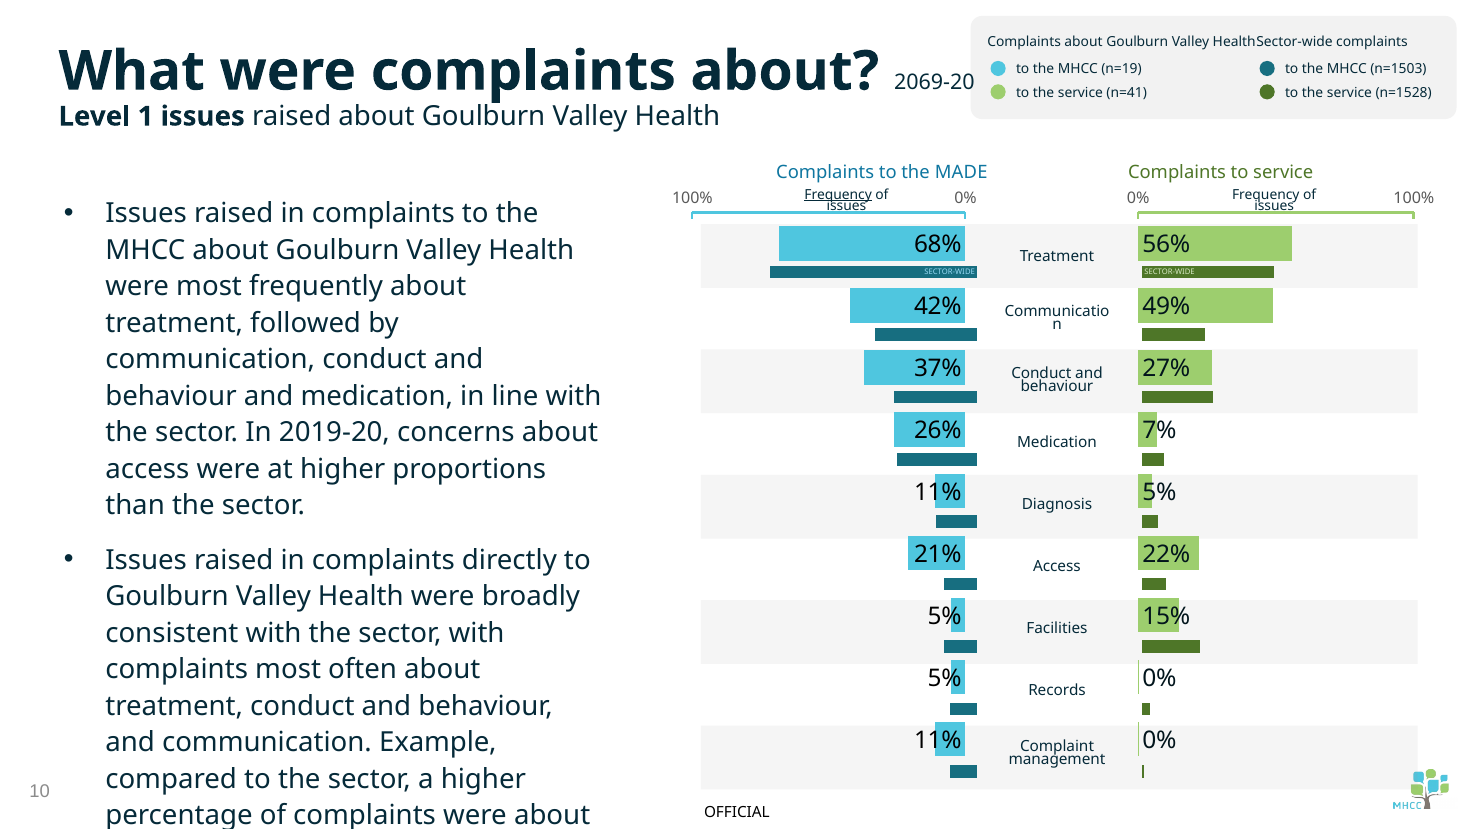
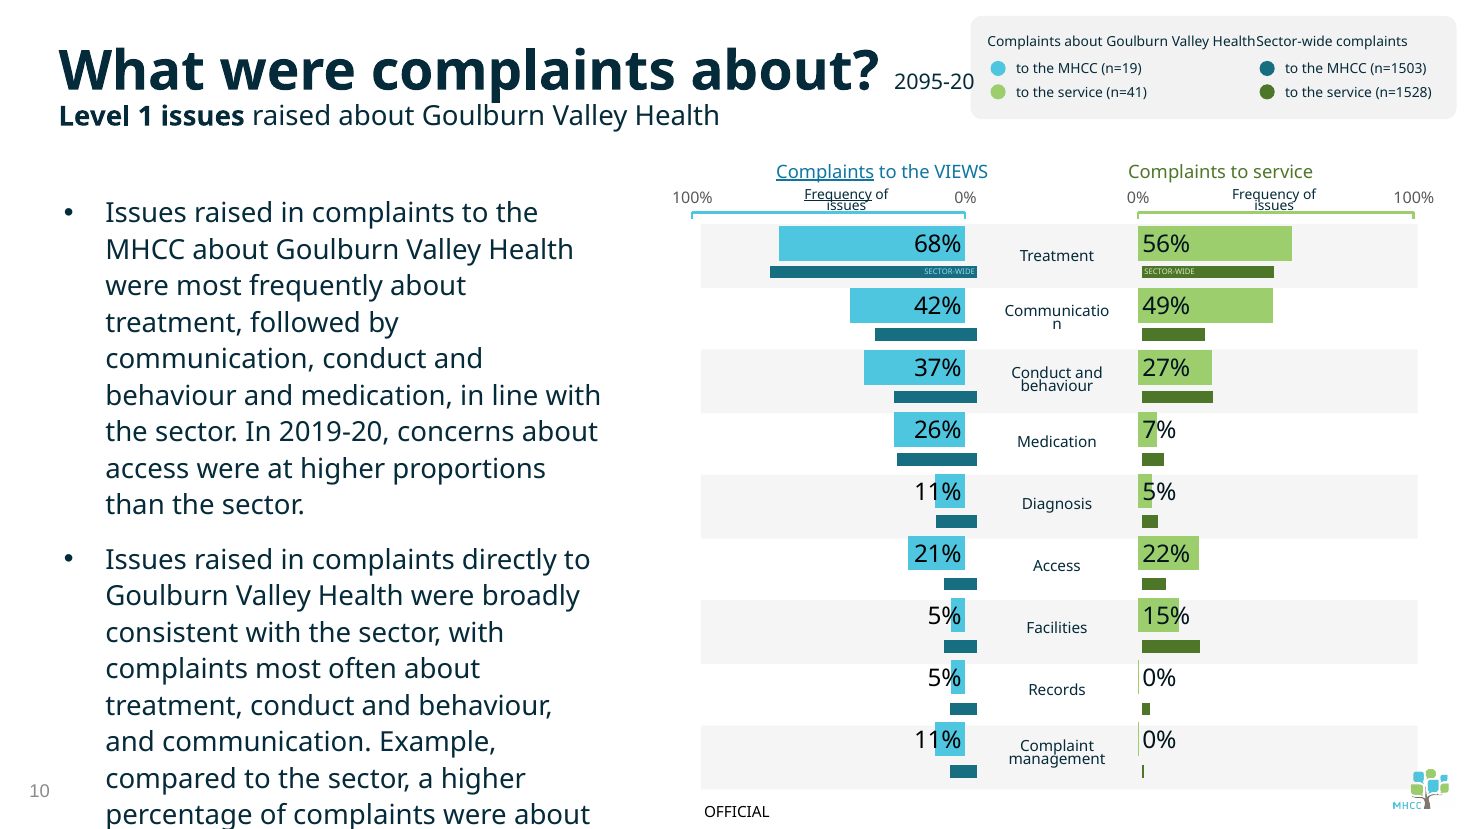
2069-20: 2069-20 -> 2095-20
Complaints at (825, 172) underline: none -> present
MADE: MADE -> VIEWS
